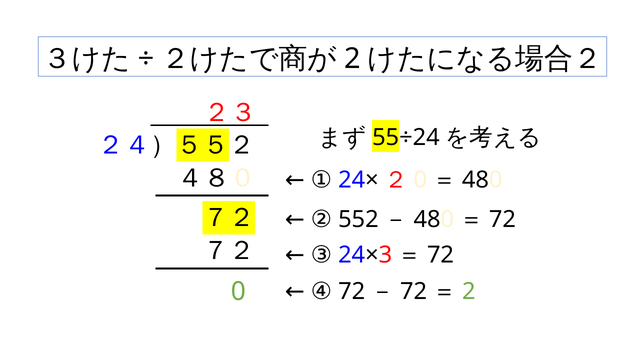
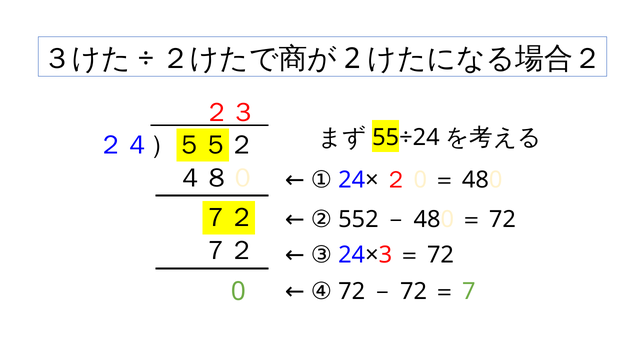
2 at (469, 292): 2 -> 7
